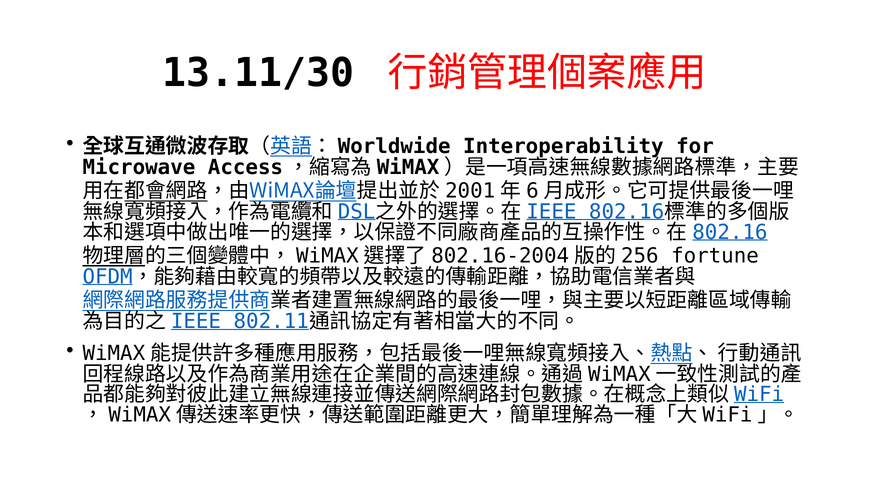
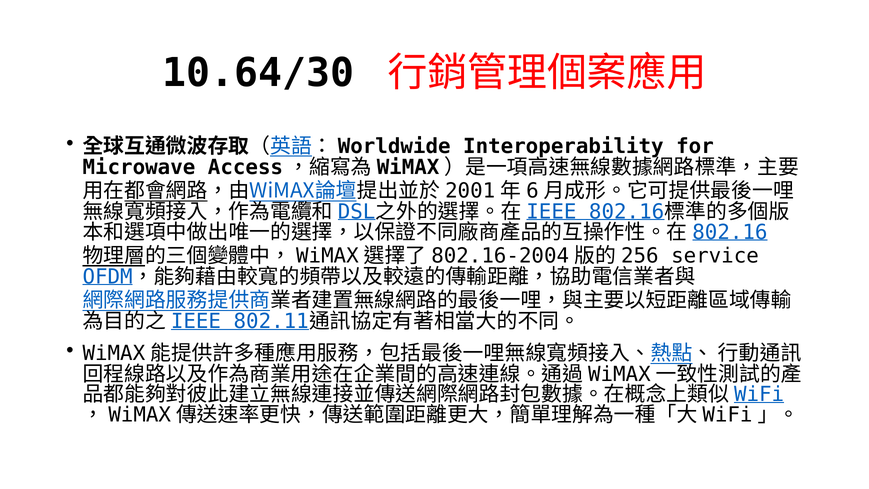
13.11/30: 13.11/30 -> 10.64/30
fortune: fortune -> service
